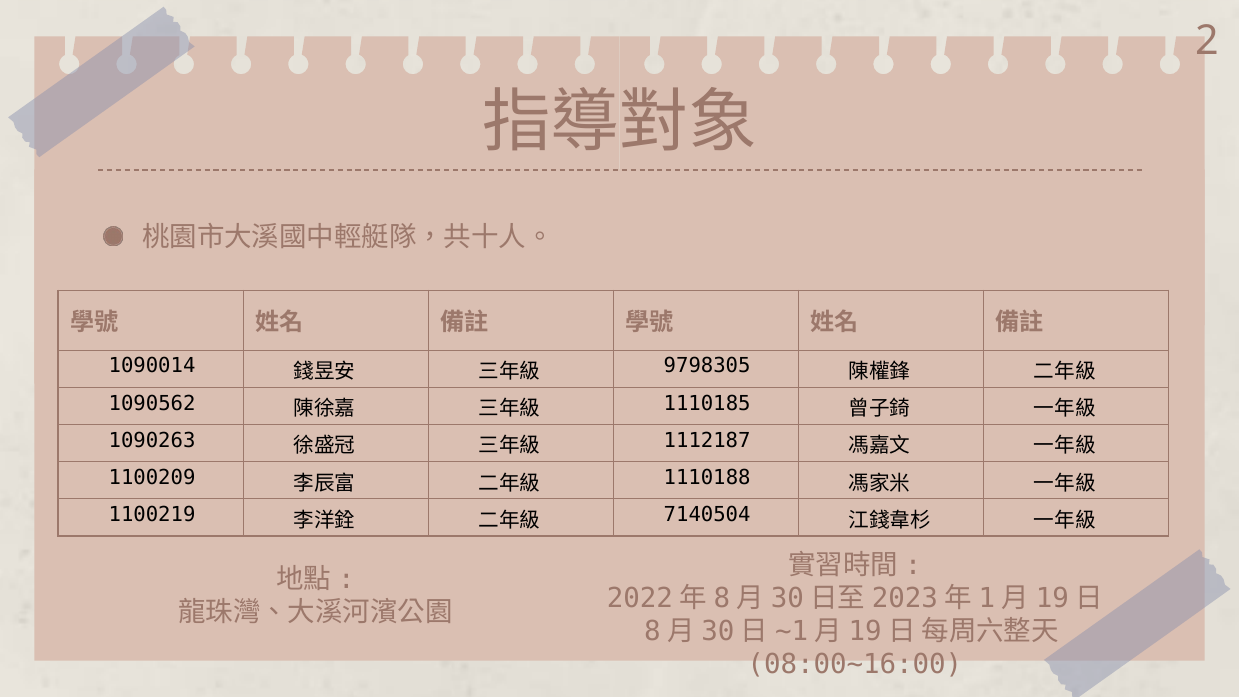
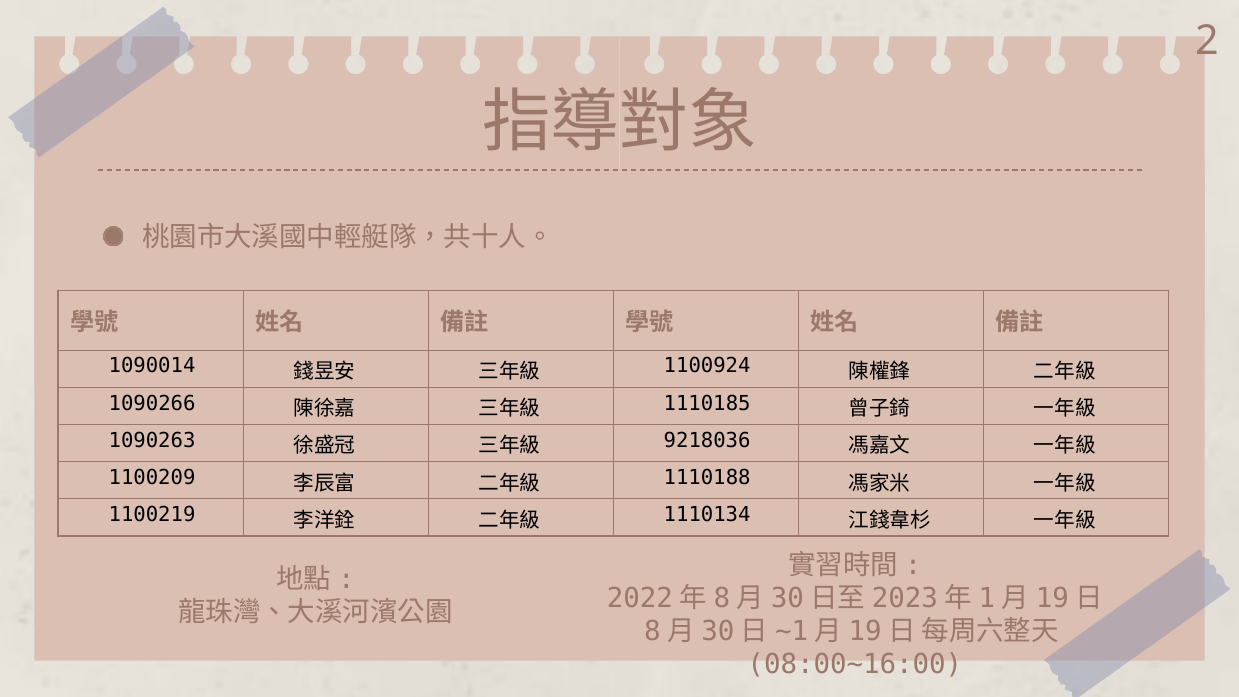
9798305: 9798305 -> 1100924
1090562: 1090562 -> 1090266
1112187: 1112187 -> 9218036
7140504: 7140504 -> 1110134
